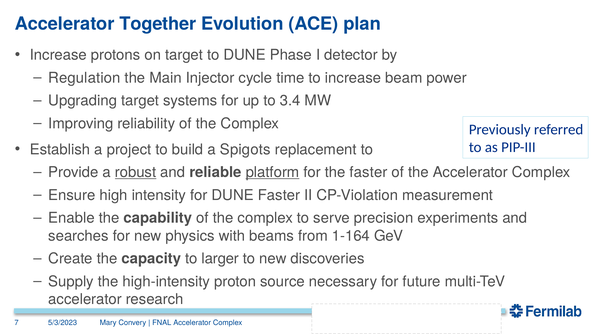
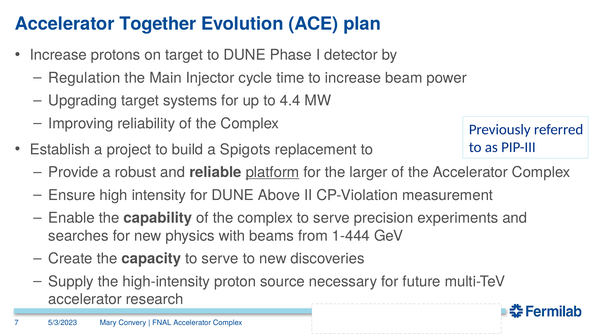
3.4: 3.4 -> 4.4
robust underline: present -> none
the faster: faster -> larger
DUNE Faster: Faster -> Above
1-164: 1-164 -> 1-444
capacity to larger: larger -> serve
